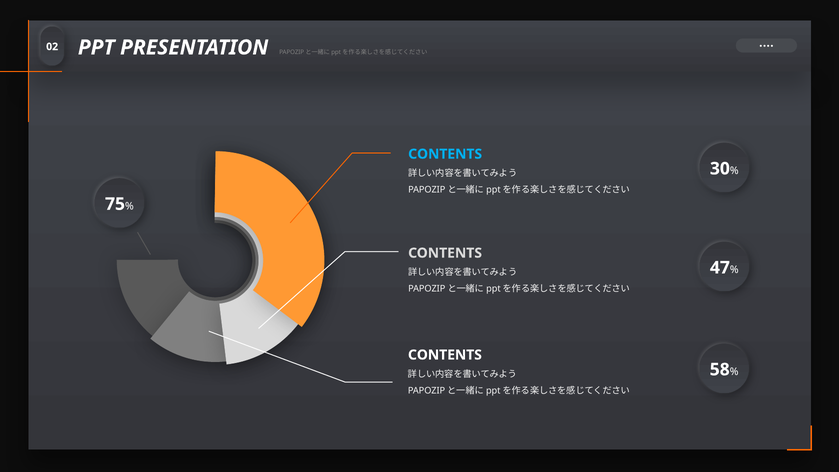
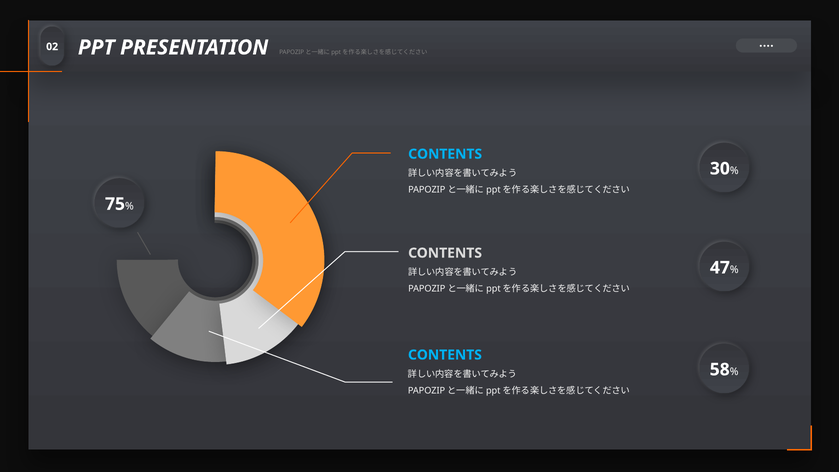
CONTENTS at (445, 355) colour: white -> light blue
